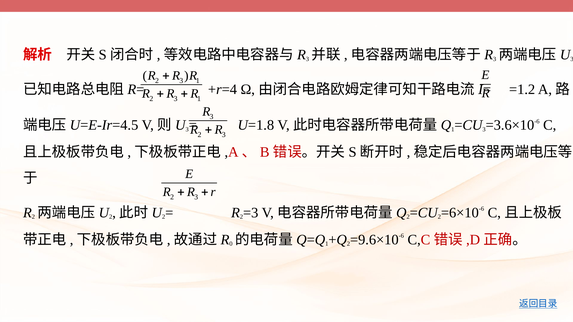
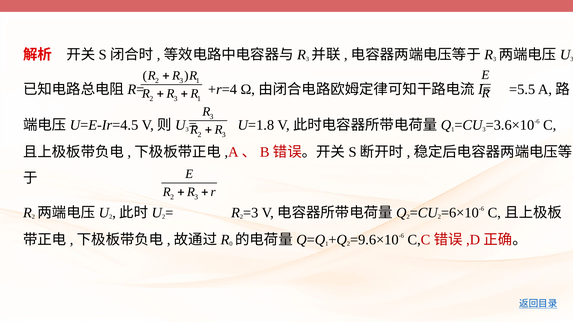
=1.2: =1.2 -> =5.5
